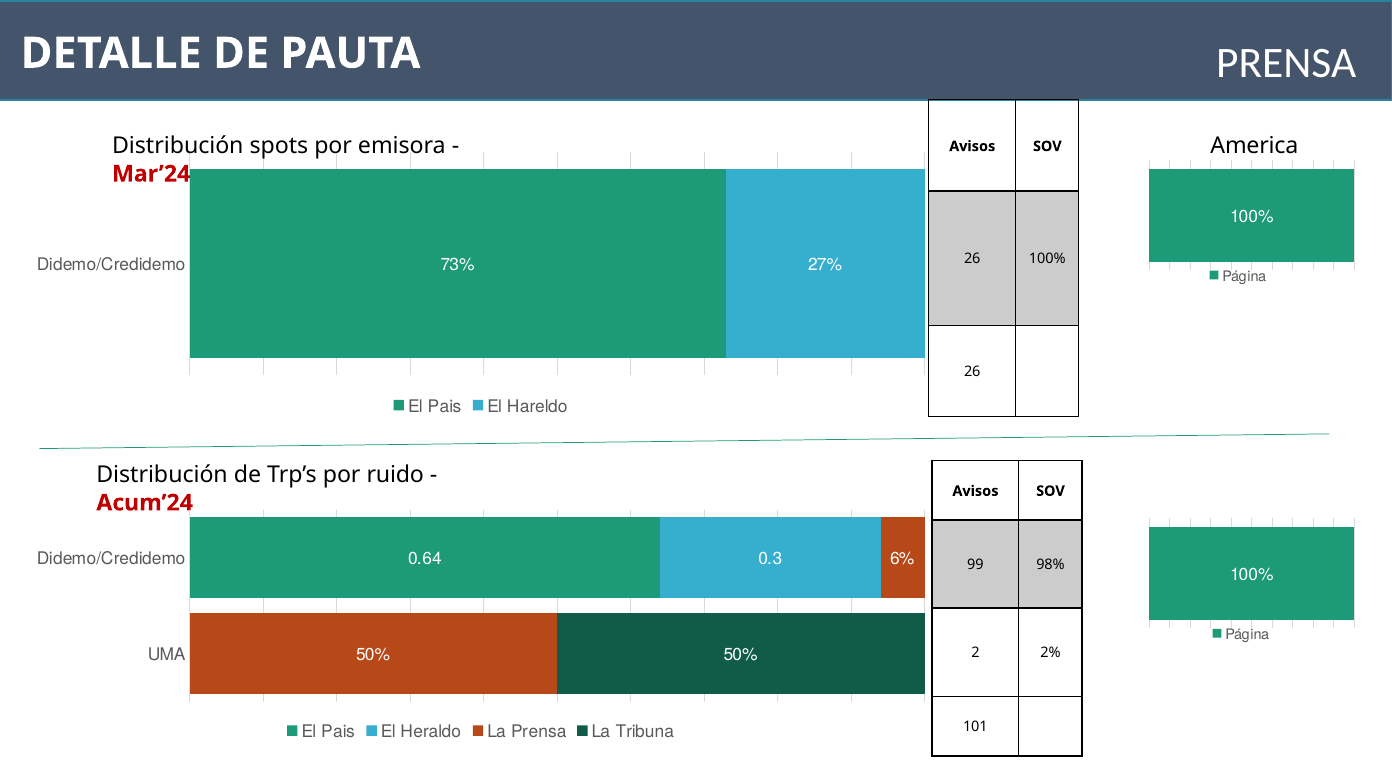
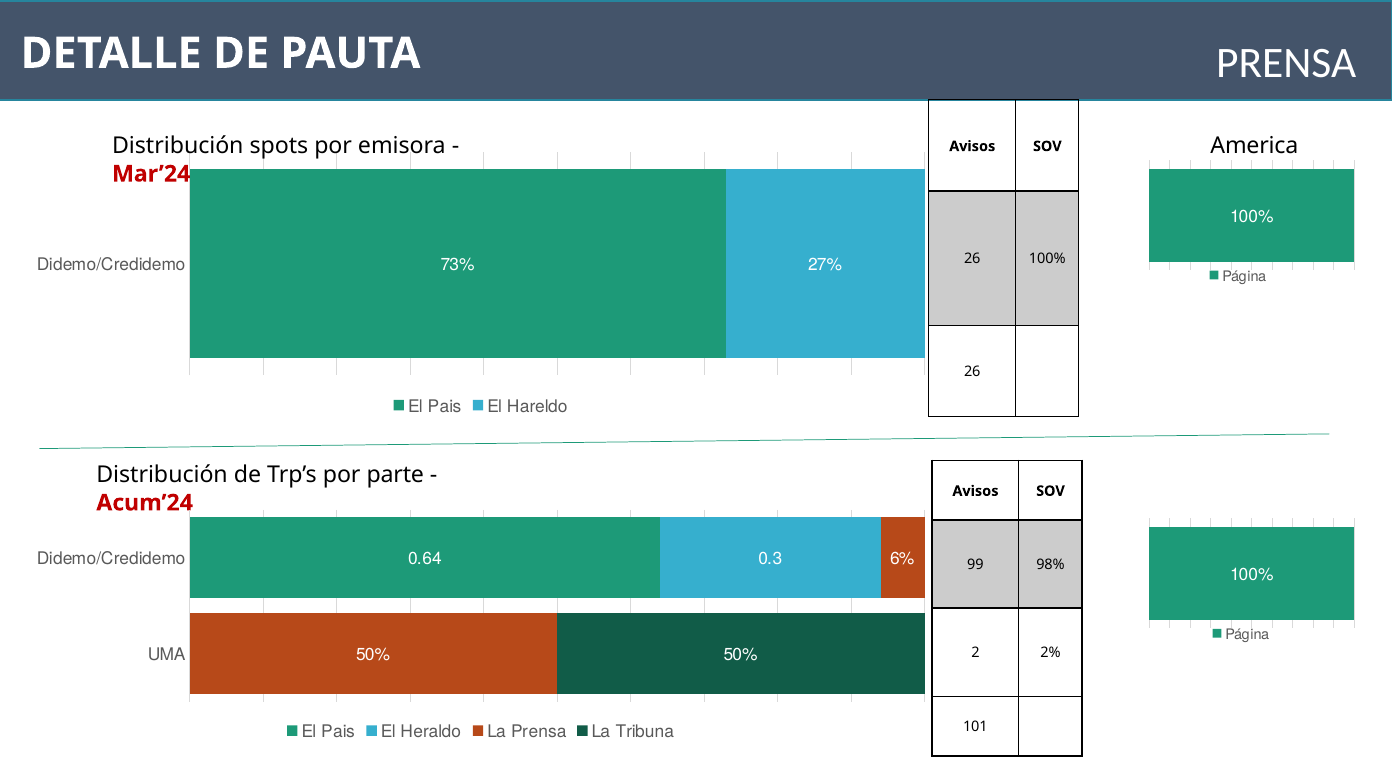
ruido: ruido -> parte
